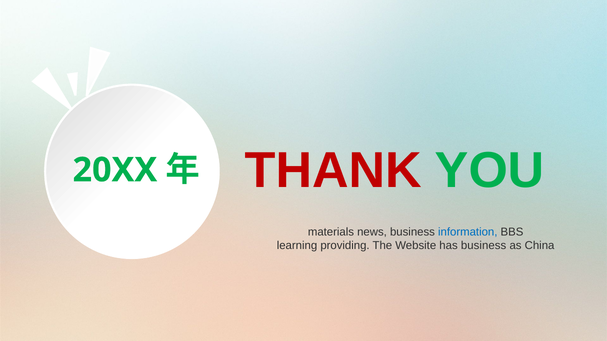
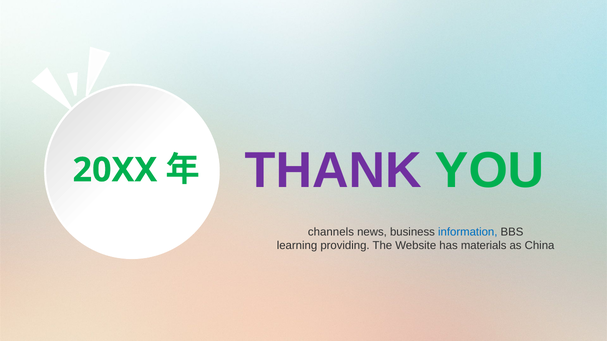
THANK colour: red -> purple
materials: materials -> channels
has business: business -> materials
